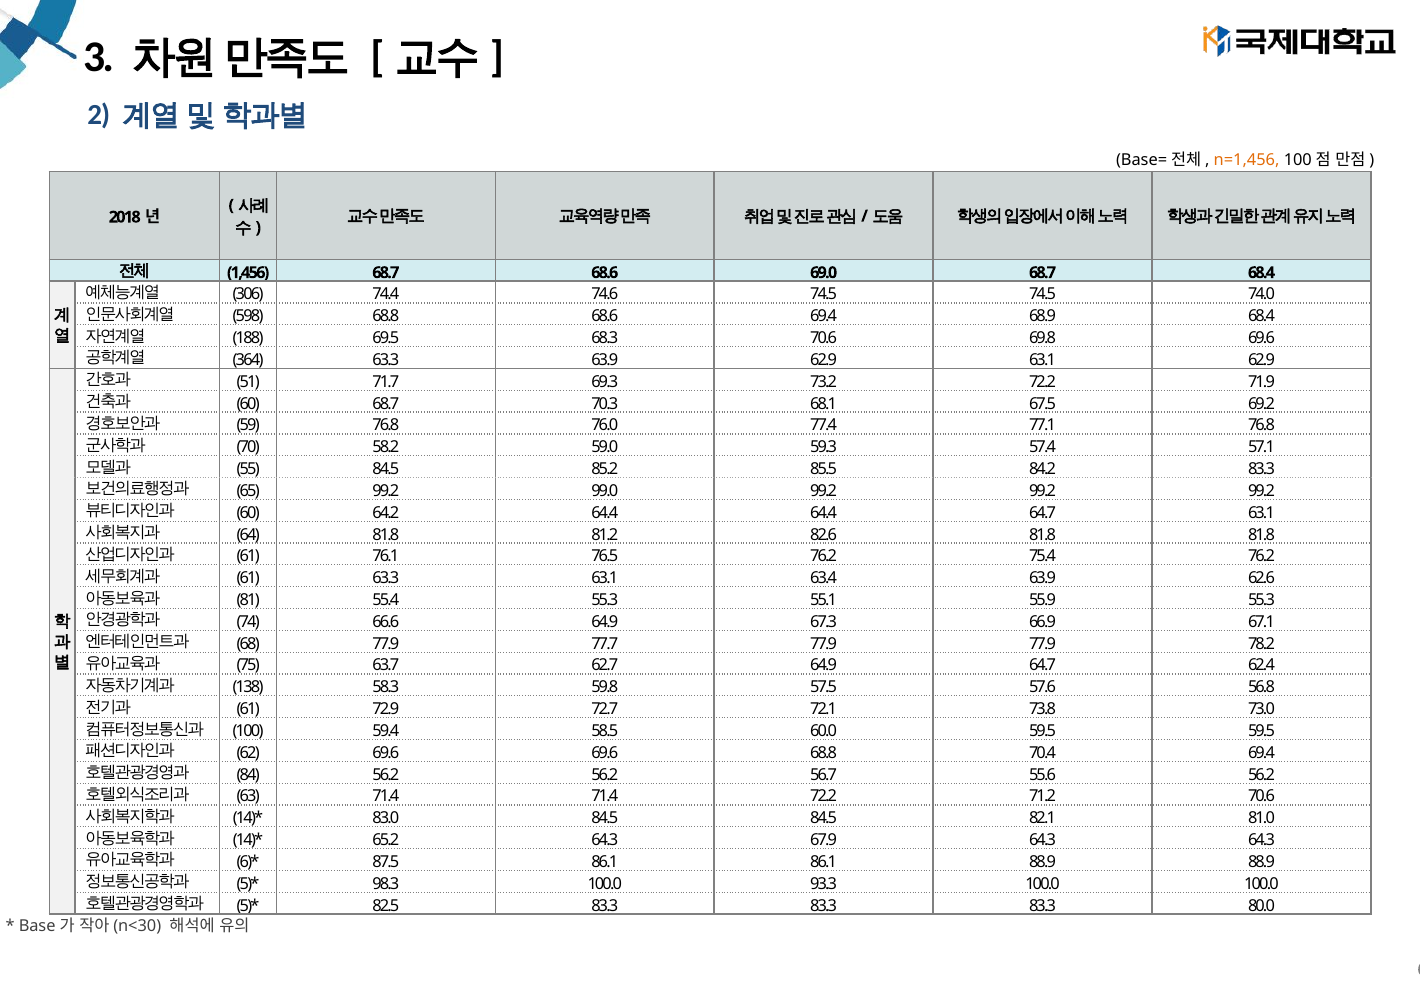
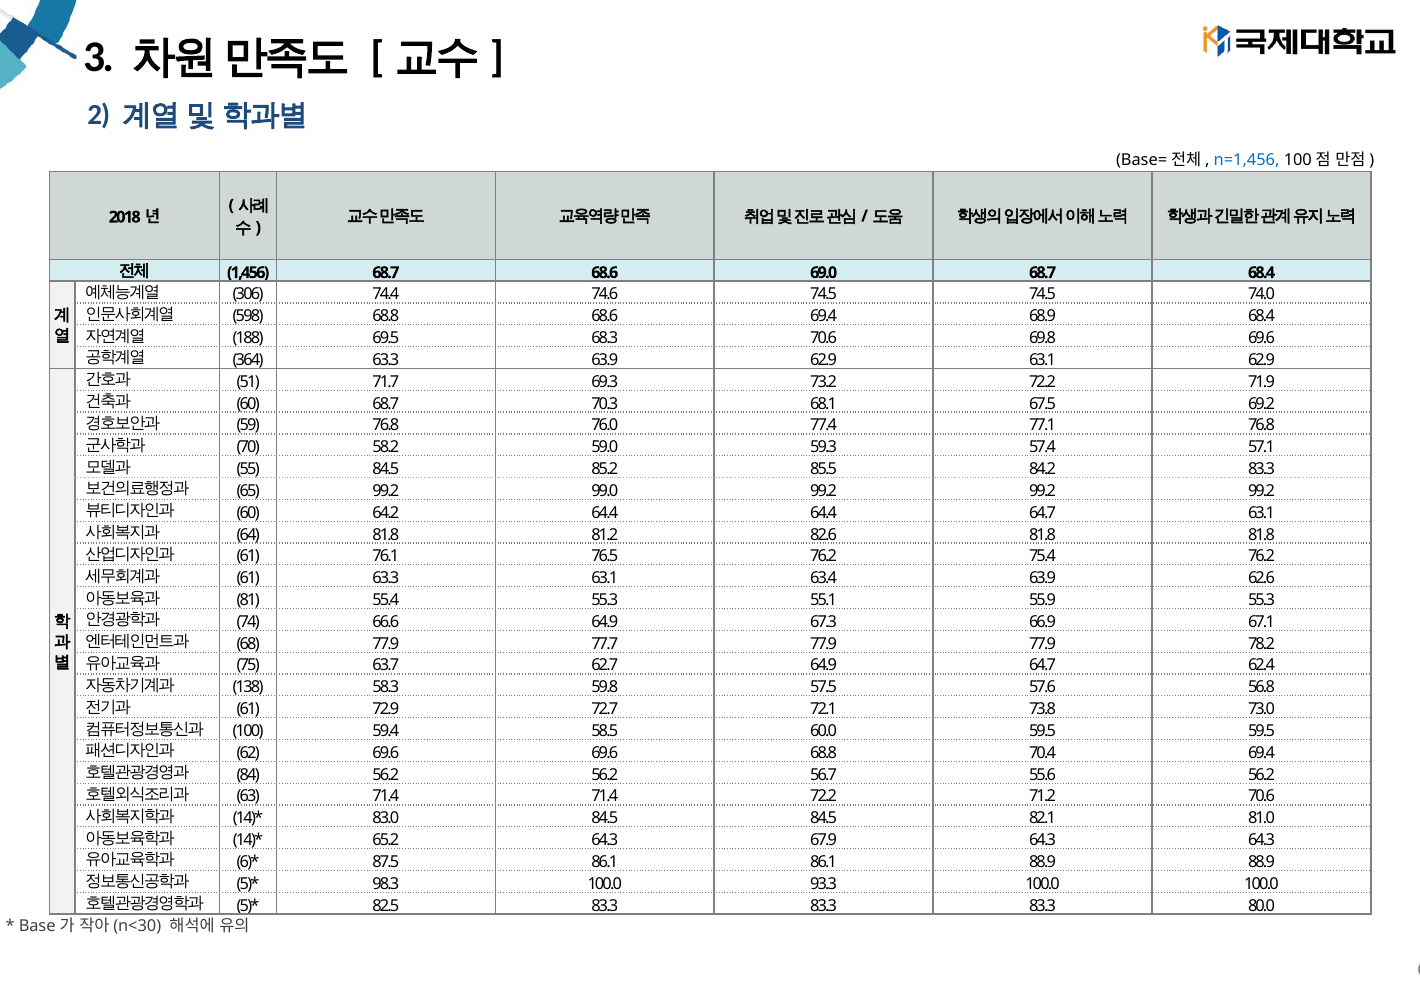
n=1,456 colour: orange -> blue
